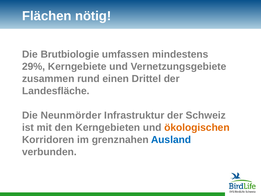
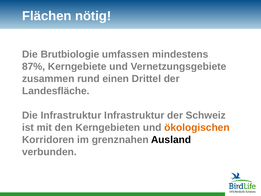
29%: 29% -> 87%
Die Neunmörder: Neunmörder -> Infrastruktur
Ausland colour: blue -> black
